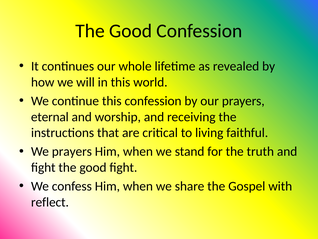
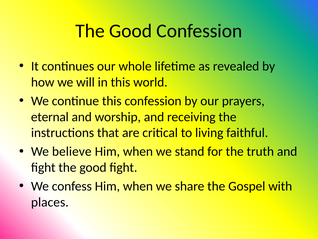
We prayers: prayers -> believe
reflect: reflect -> places
